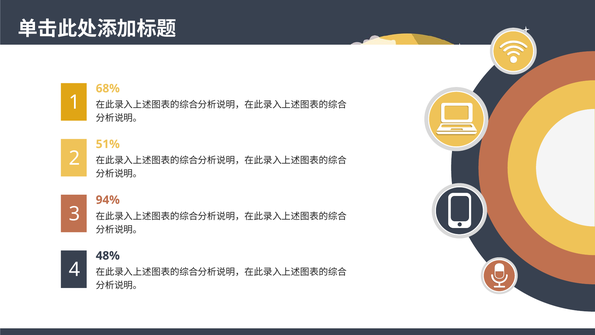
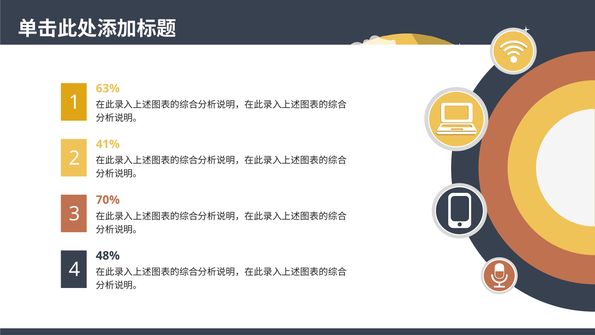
68%: 68% -> 63%
51%: 51% -> 41%
94%: 94% -> 70%
